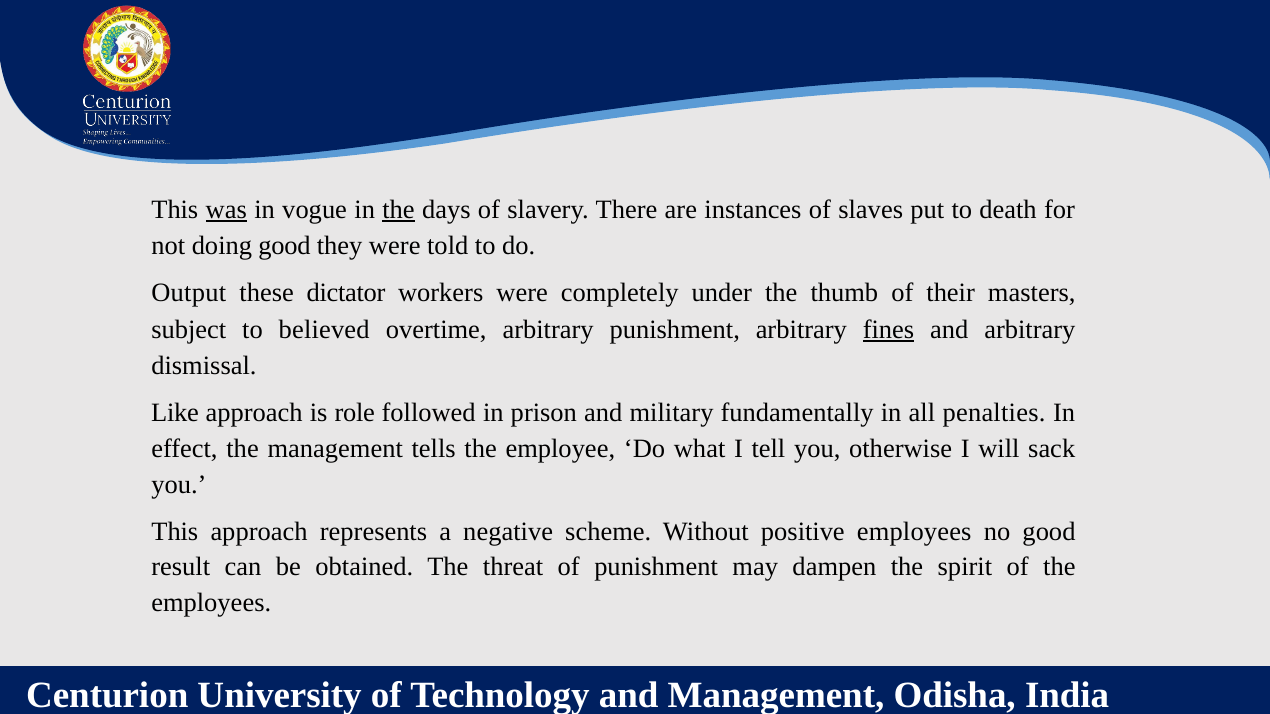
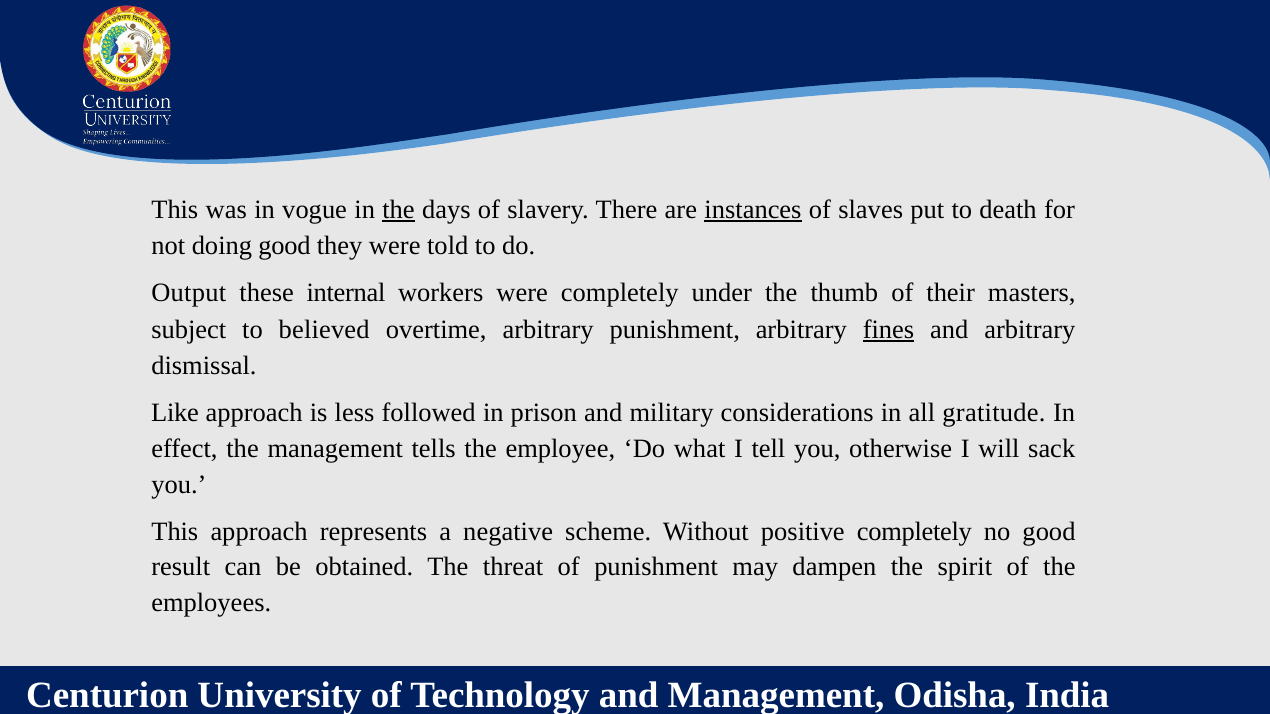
was underline: present -> none
instances underline: none -> present
dictator: dictator -> internal
role: role -> less
fundamentally: fundamentally -> considerations
penalties: penalties -> gratitude
positive employees: employees -> completely
